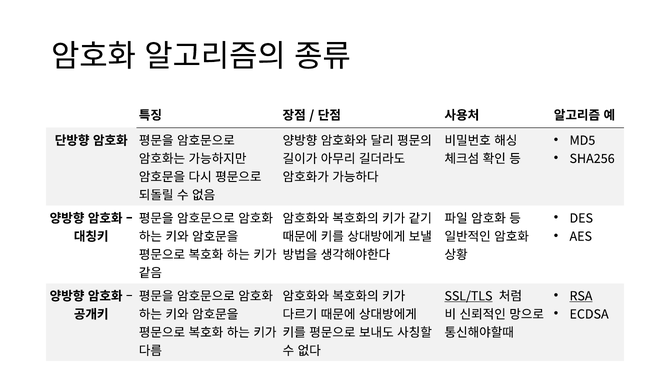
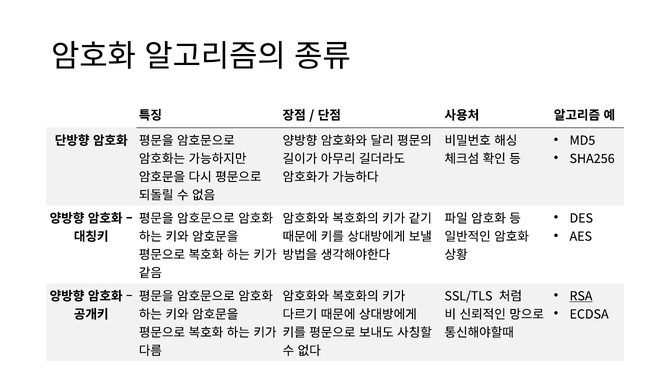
SSL/TLS underline: present -> none
